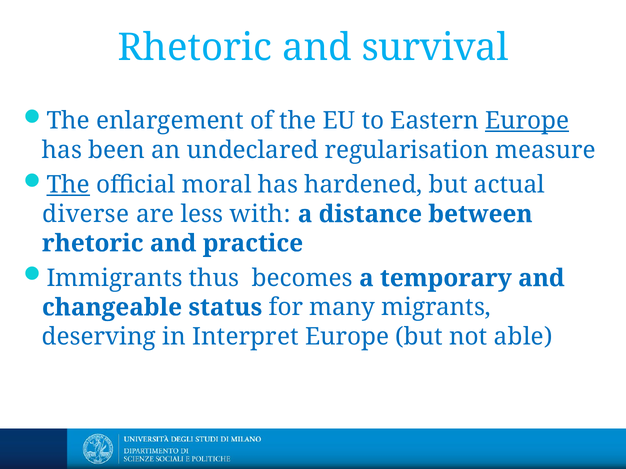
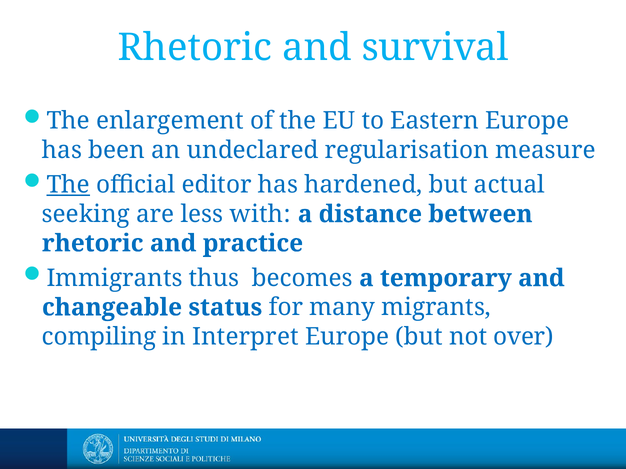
Europe at (527, 121) underline: present -> none
moral: moral -> editor
diverse: diverse -> seeking
deserving: deserving -> compiling
able: able -> over
